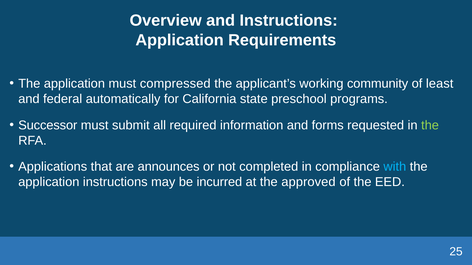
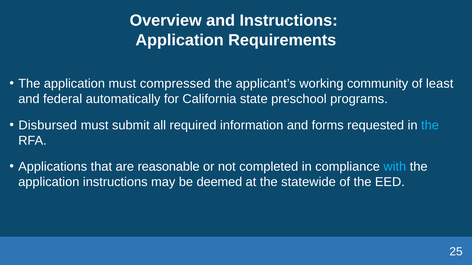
Successor: Successor -> Disbursed
the at (430, 125) colour: light green -> light blue
announces: announces -> reasonable
incurred: incurred -> deemed
approved: approved -> statewide
